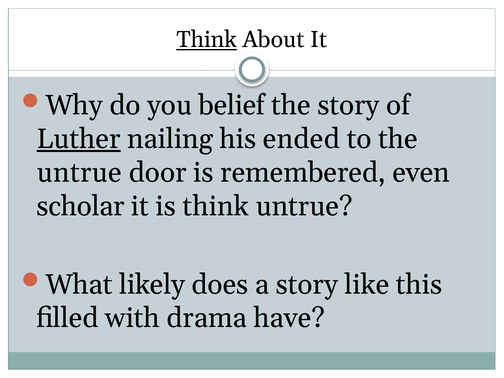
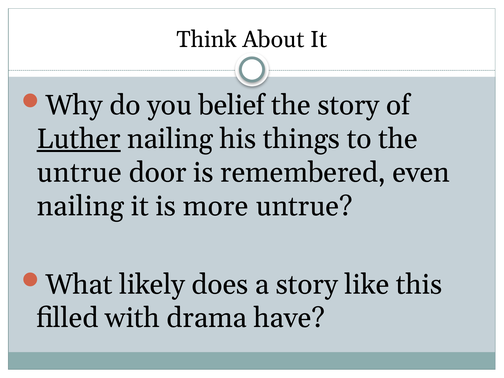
Think at (207, 40) underline: present -> none
ended: ended -> things
scholar at (81, 206): scholar -> nailing
is think: think -> more
